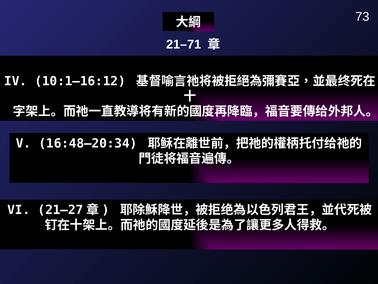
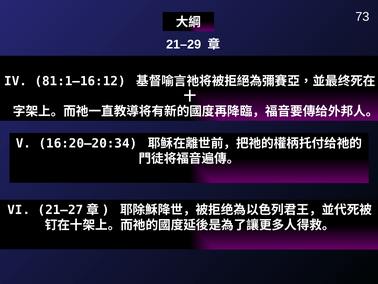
21–71: 21–71 -> 21–29
10:1–16:12: 10:1–16:12 -> 81:1–16:12
16:48–20:34: 16:48–20:34 -> 16:20–20:34
